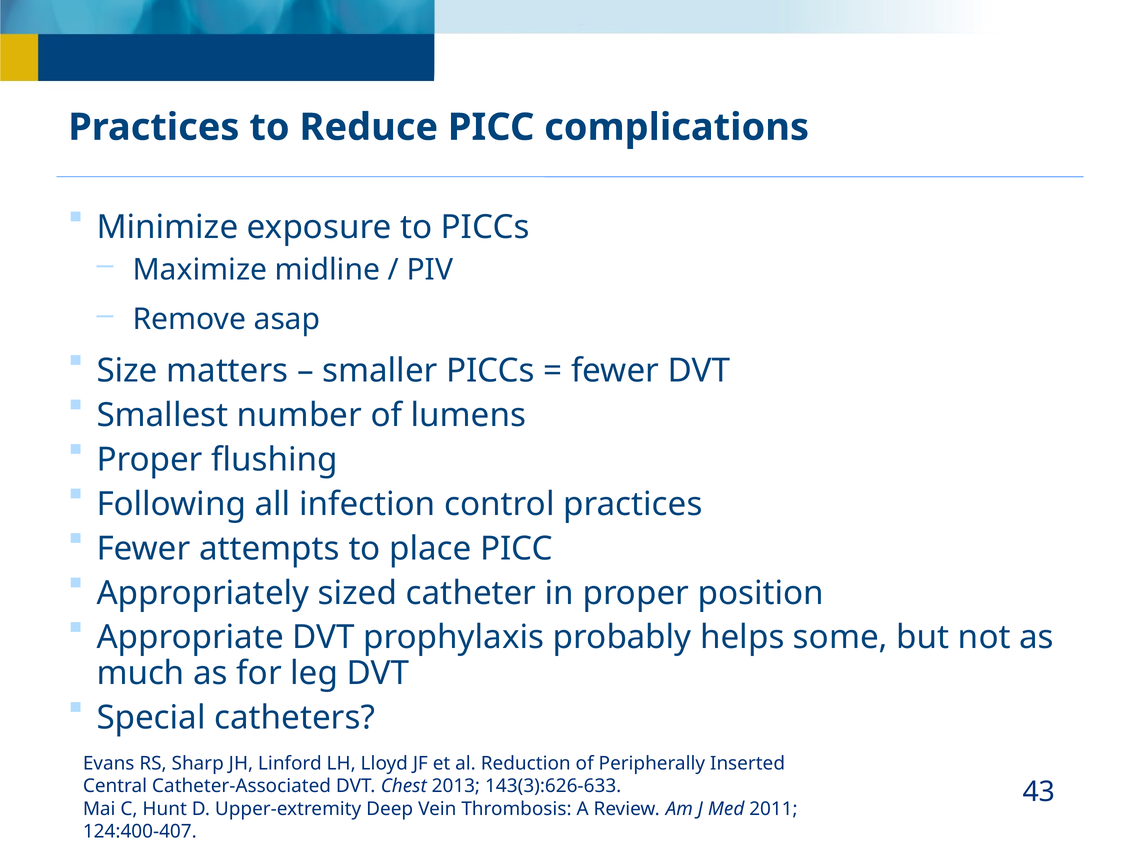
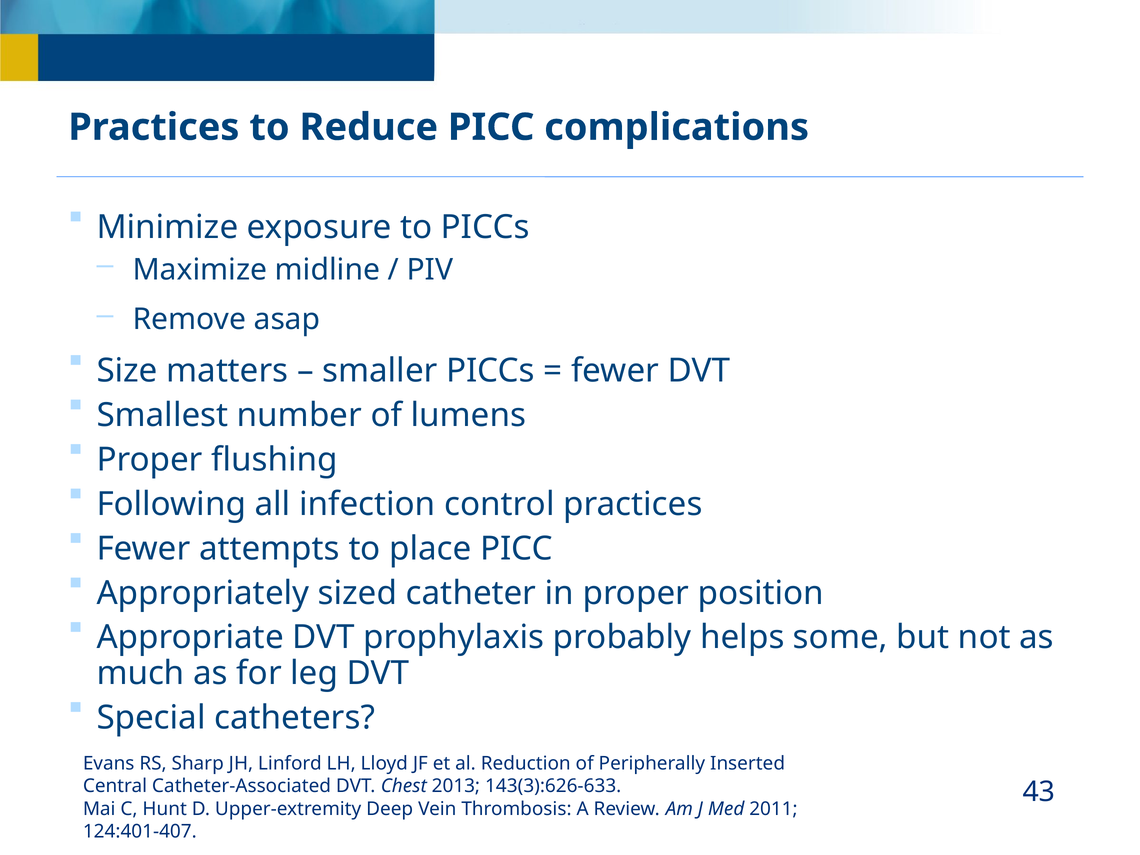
124:400-407: 124:400-407 -> 124:401-407
